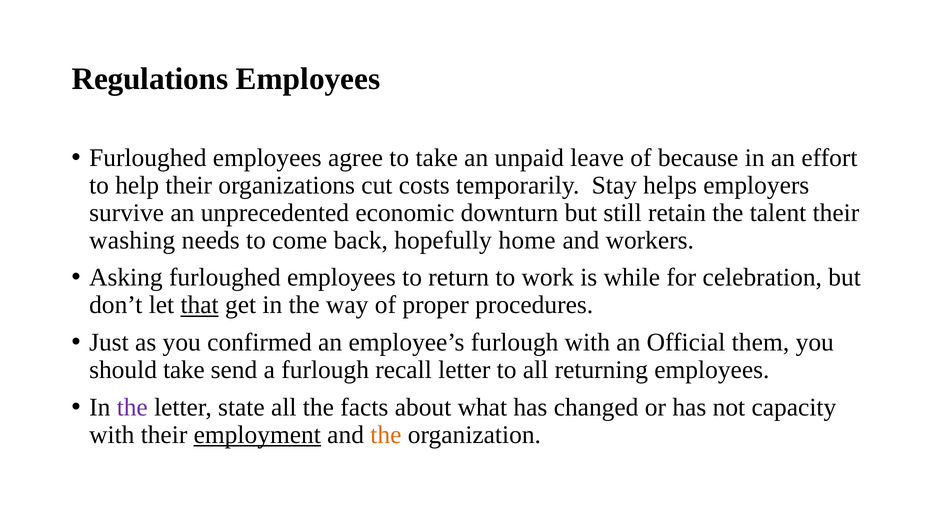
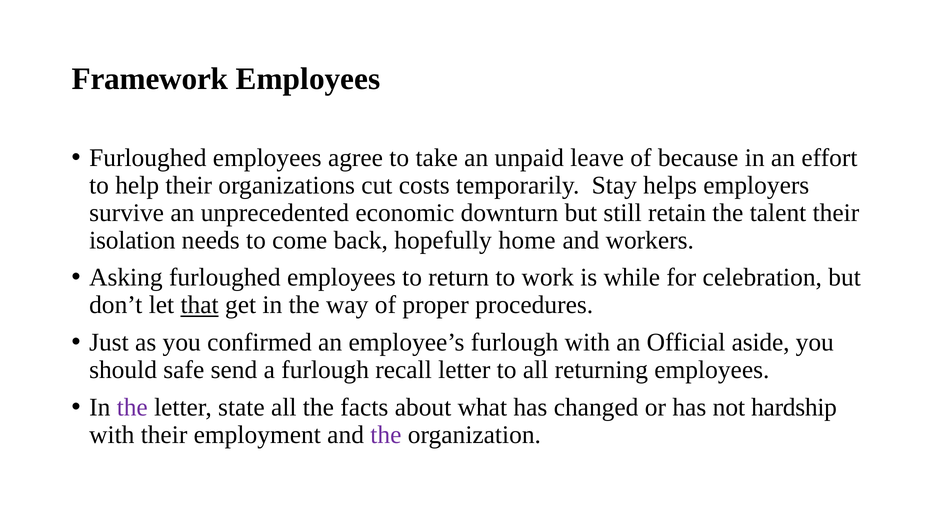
Regulations: Regulations -> Framework
washing: washing -> isolation
them: them -> aside
should take: take -> safe
capacity: capacity -> hardship
employment underline: present -> none
the at (386, 435) colour: orange -> purple
